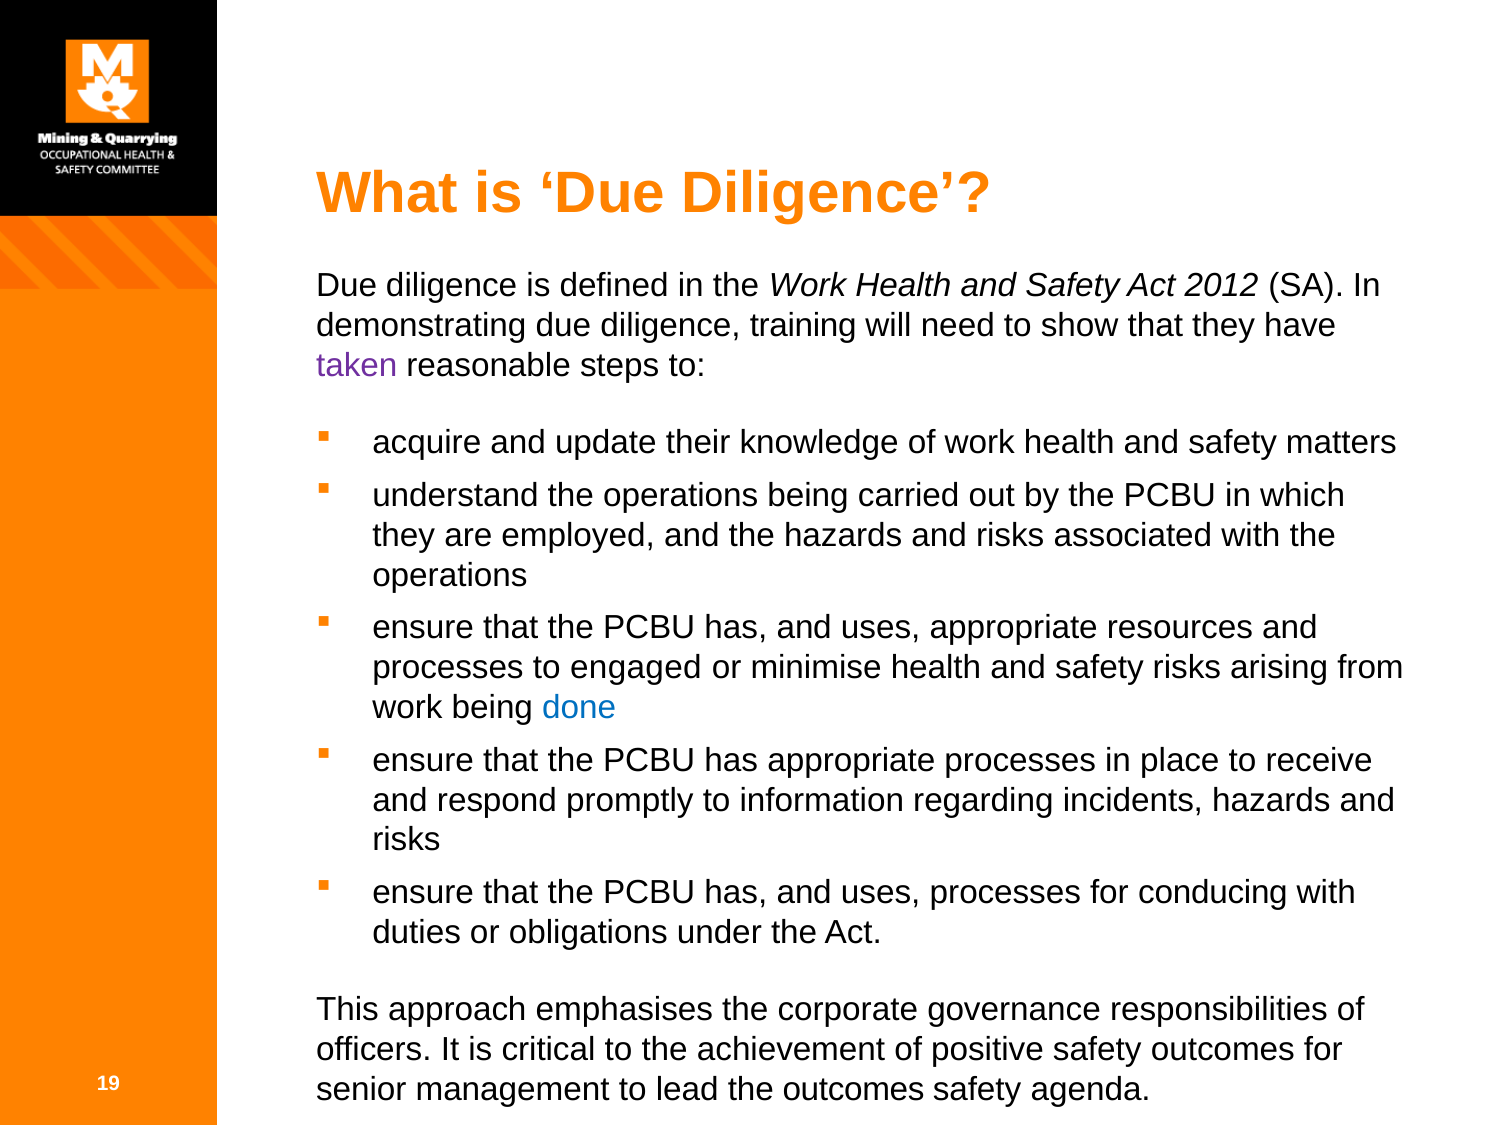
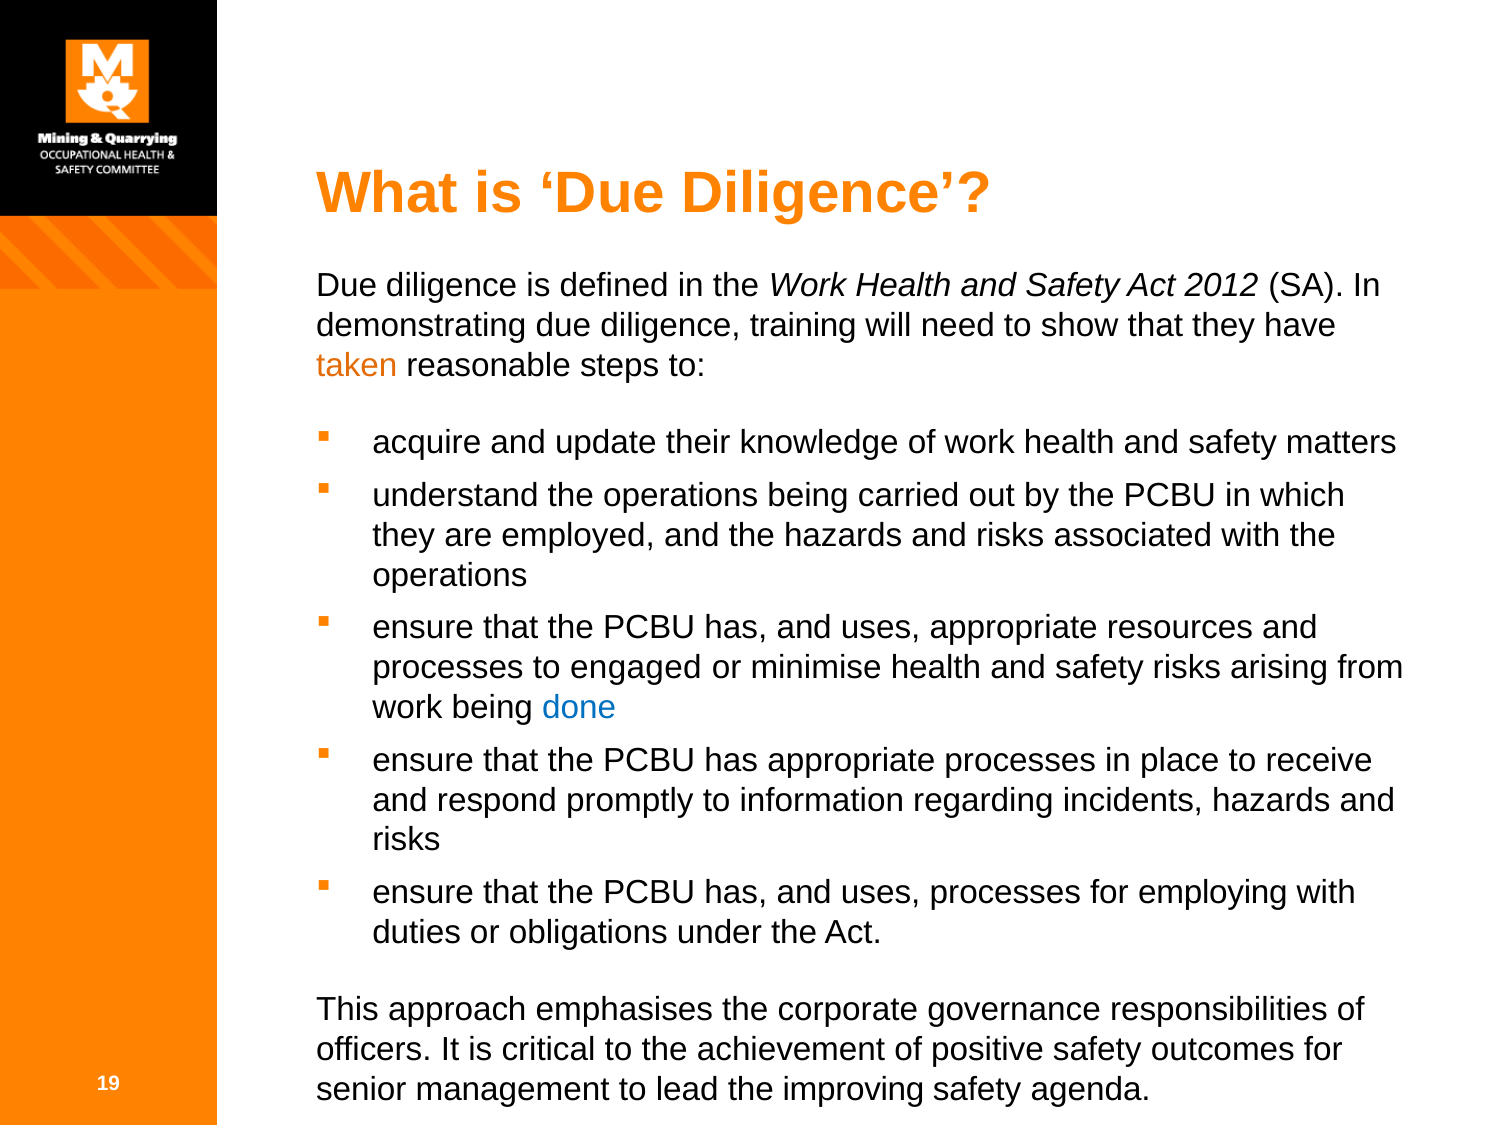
taken colour: purple -> orange
conducing: conducing -> employing
the outcomes: outcomes -> improving
